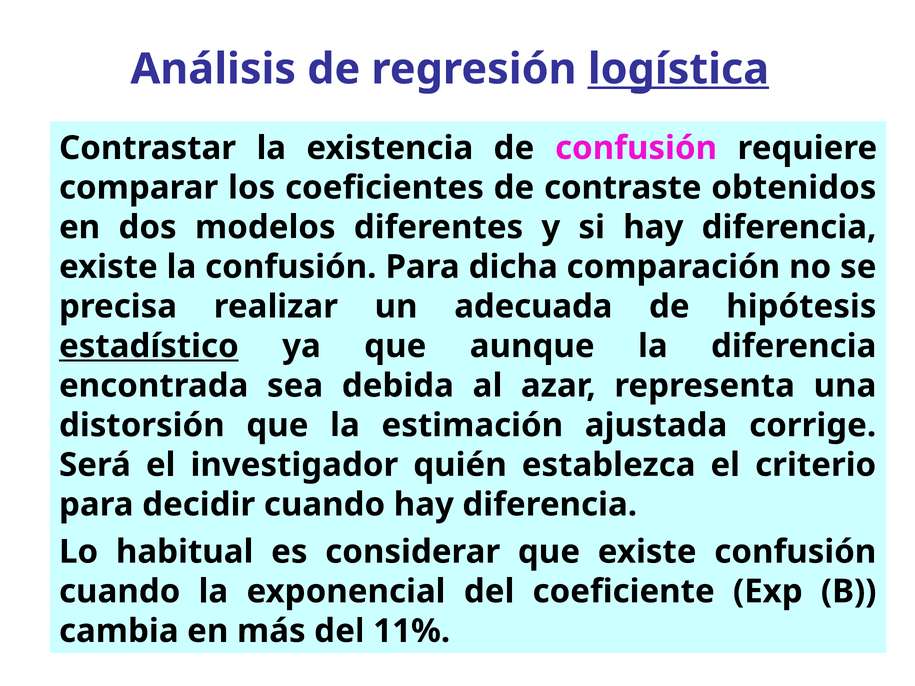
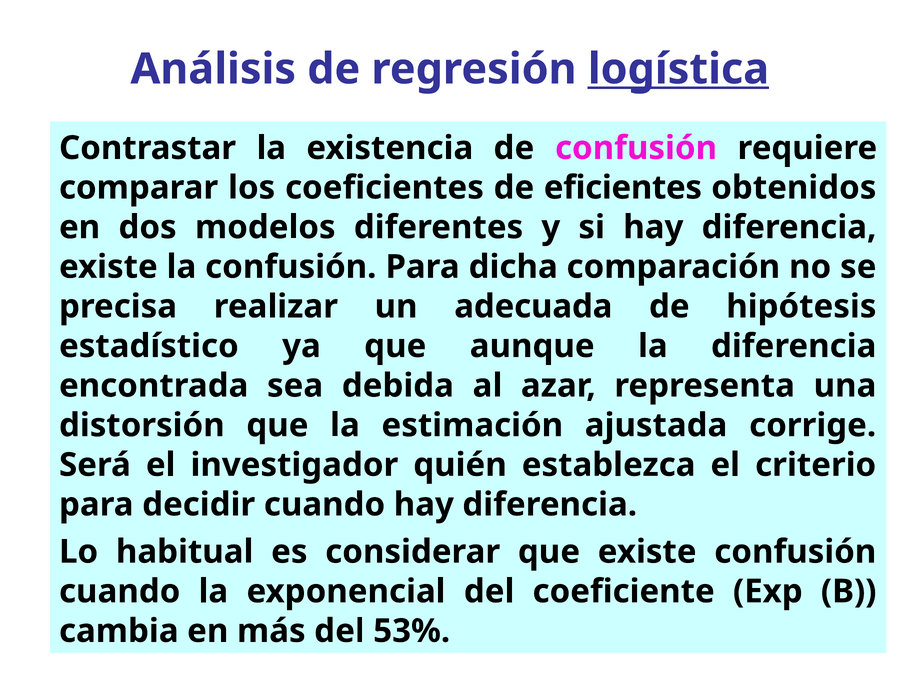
contraste: contraste -> eficientes
estadístico underline: present -> none
11%: 11% -> 53%
